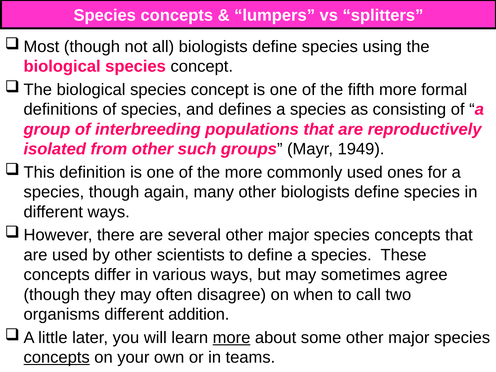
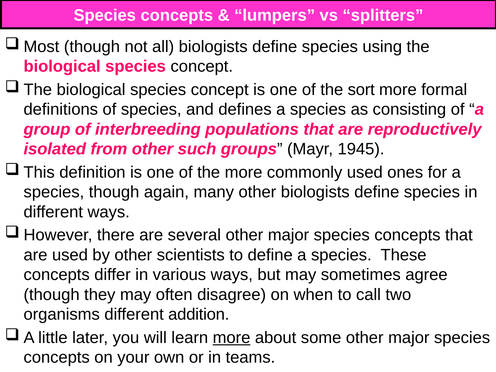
fifth: fifth -> sort
1949: 1949 -> 1945
concepts at (57, 357) underline: present -> none
